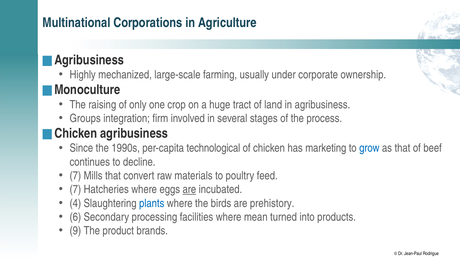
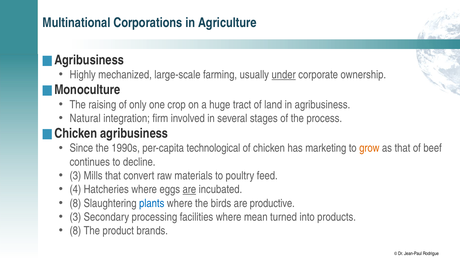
under underline: none -> present
Groups: Groups -> Natural
grow colour: blue -> orange
7 at (75, 176): 7 -> 3
7 at (75, 190): 7 -> 4
4 at (75, 204): 4 -> 8
prehistory: prehistory -> productive
6 at (75, 218): 6 -> 3
9 at (75, 231): 9 -> 8
